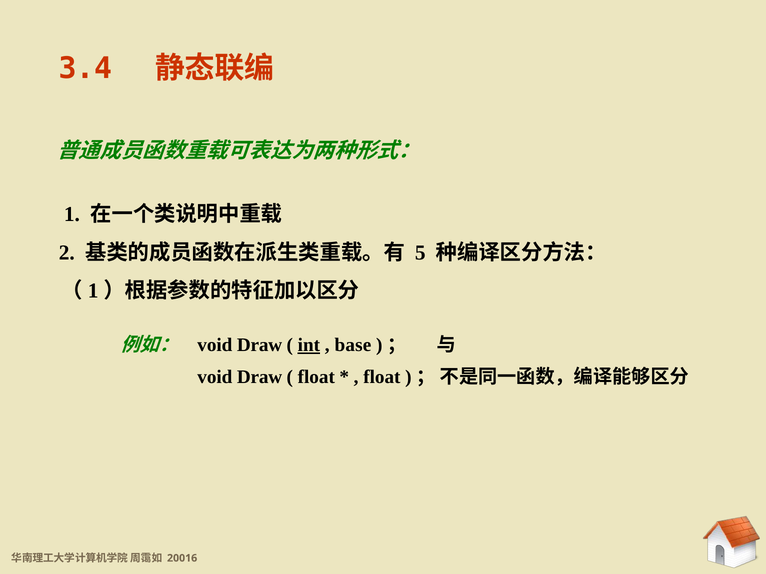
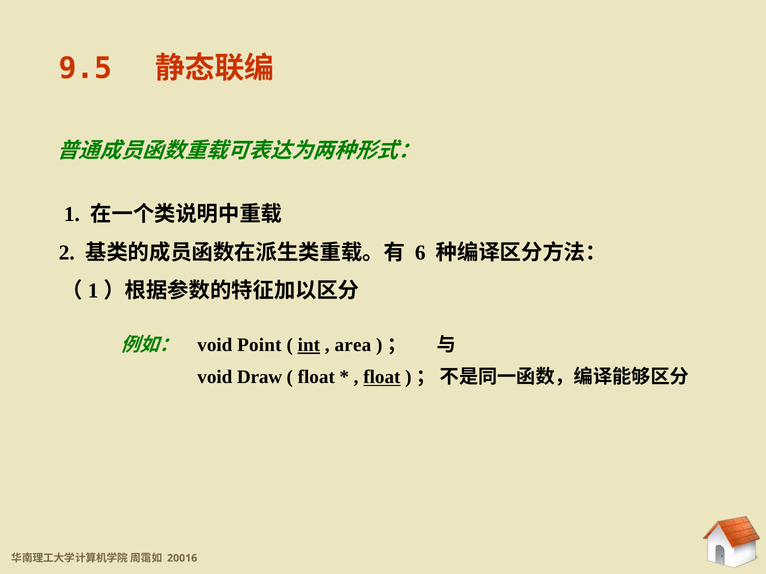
3.4: 3.4 -> 9.5
5: 5 -> 6
Draw at (260, 345): Draw -> Point
base: base -> area
float at (382, 377) underline: none -> present
